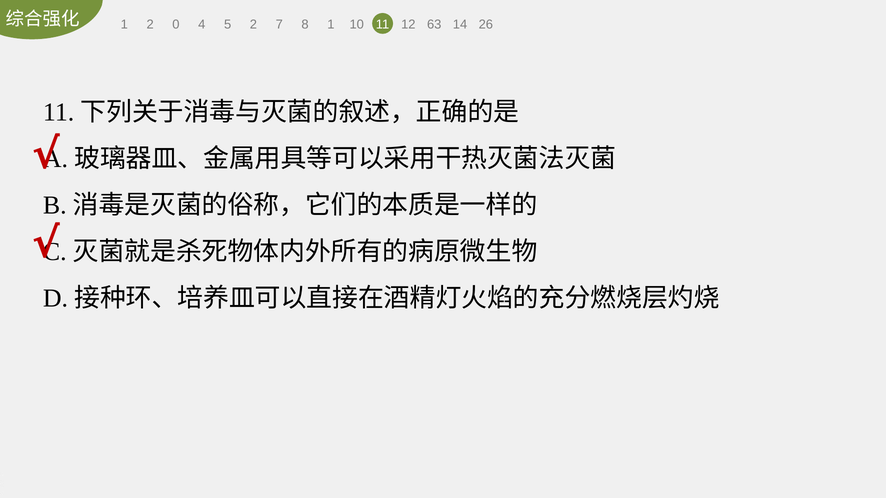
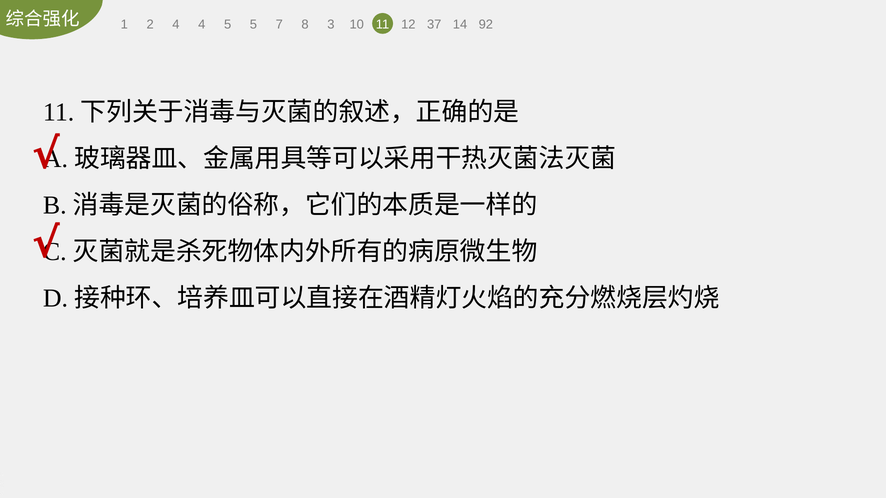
2 0: 0 -> 4
5 2: 2 -> 5
8 1: 1 -> 3
63: 63 -> 37
26: 26 -> 92
